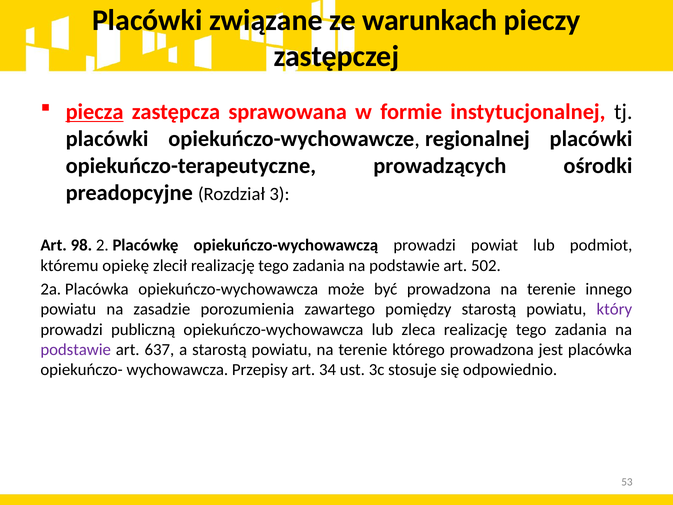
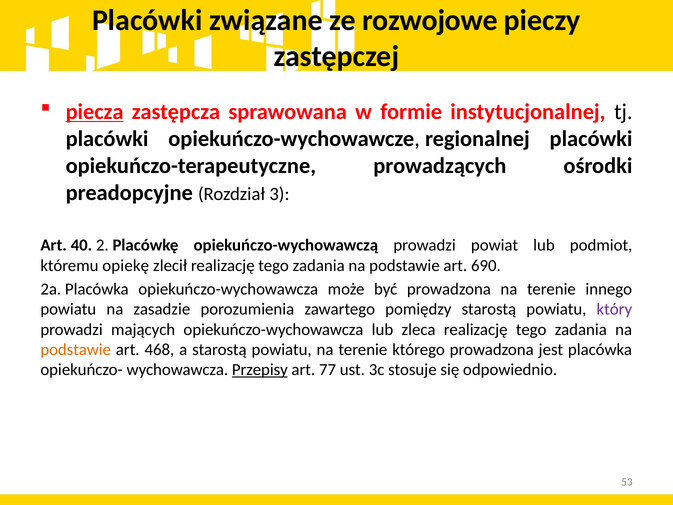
warunkach: warunkach -> rozwojowe
98: 98 -> 40
502: 502 -> 690
publiczną: publiczną -> mających
podstawie at (76, 350) colour: purple -> orange
637: 637 -> 468
Przepisy underline: none -> present
34: 34 -> 77
